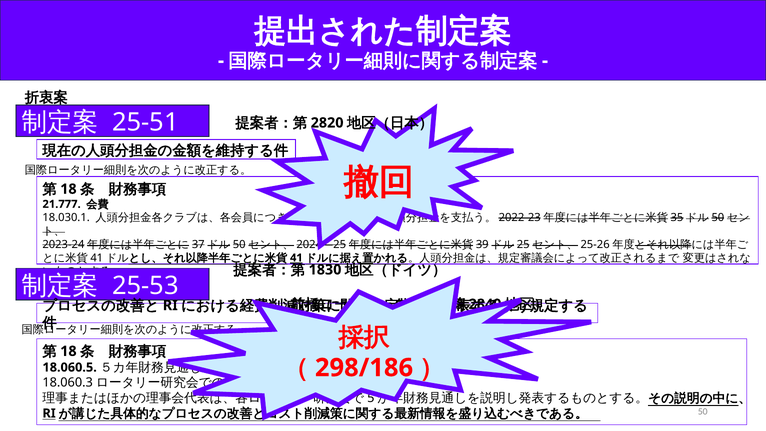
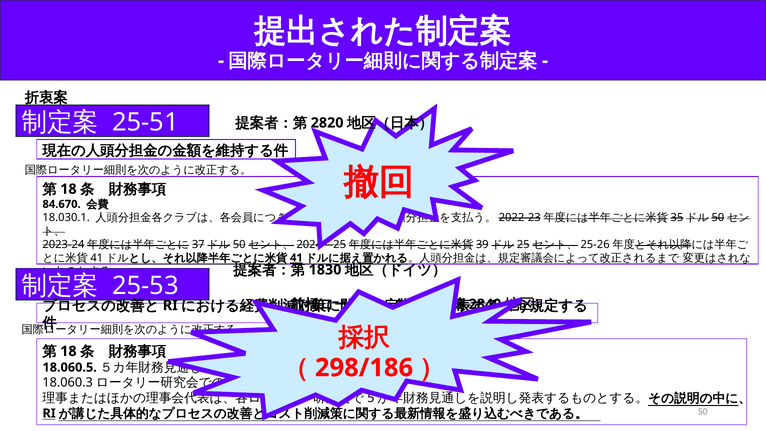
21.777: 21.777 -> 84.670
